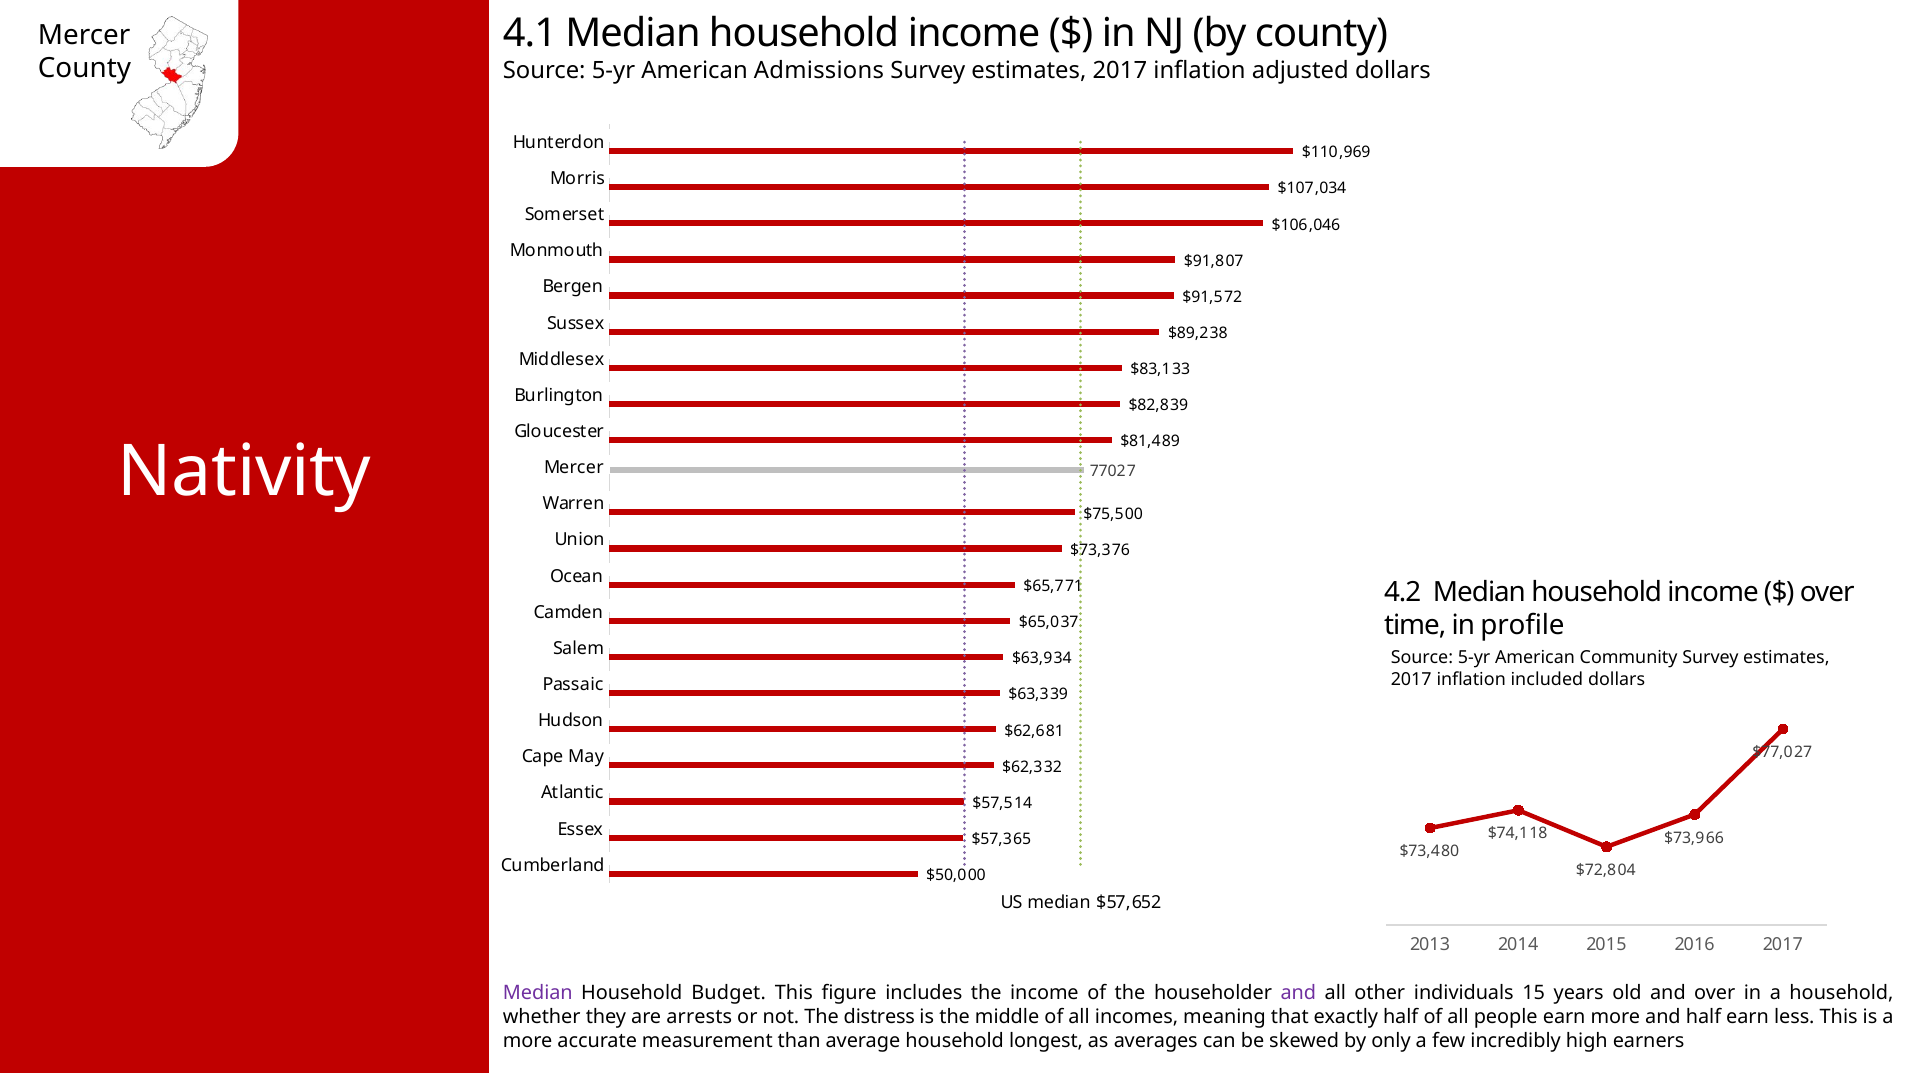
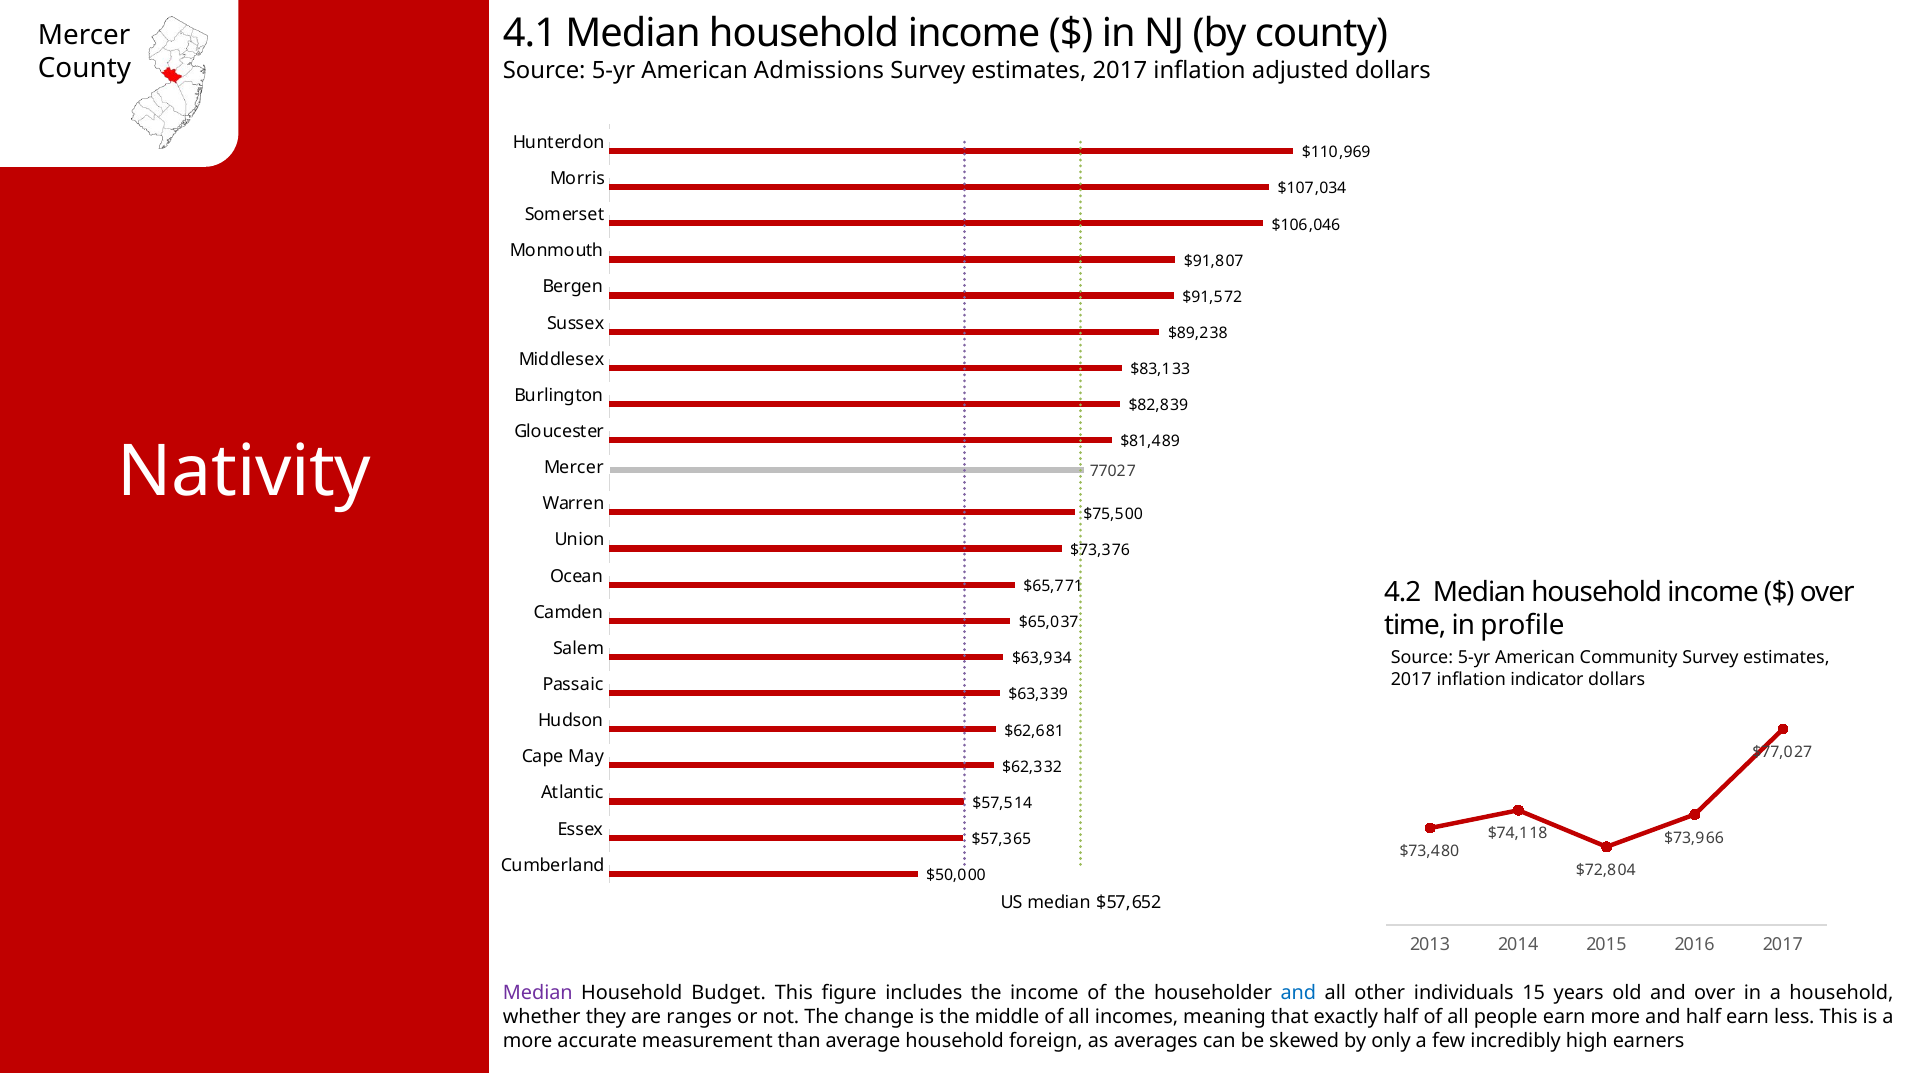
included: included -> indicator
and at (1298, 993) colour: purple -> blue
arrests: arrests -> ranges
distress: distress -> change
longest: longest -> foreign
